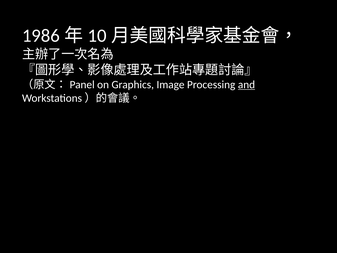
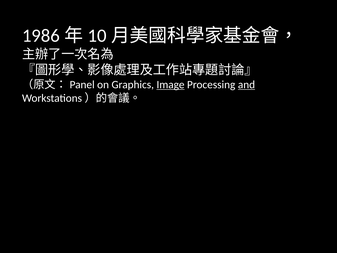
Image underline: none -> present
